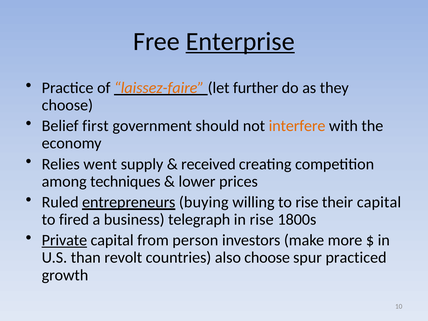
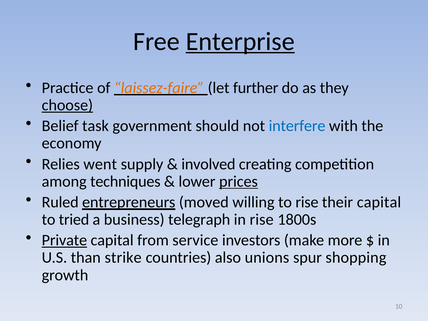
choose at (67, 105) underline: none -> present
first: first -> task
interfere colour: orange -> blue
received: received -> involved
prices underline: none -> present
buying: buying -> moved
fired: fired -> tried
person: person -> service
revolt: revolt -> strike
also choose: choose -> unions
practiced: practiced -> shopping
